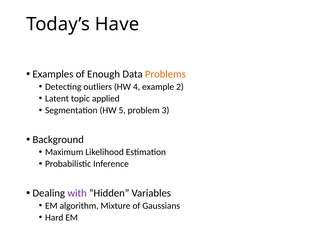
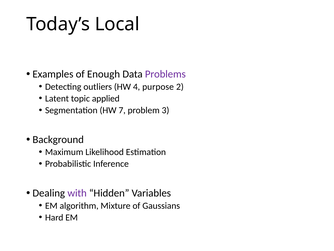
Have: Have -> Local
Problems colour: orange -> purple
example: example -> purpose
5: 5 -> 7
